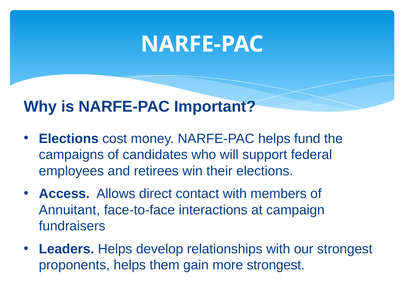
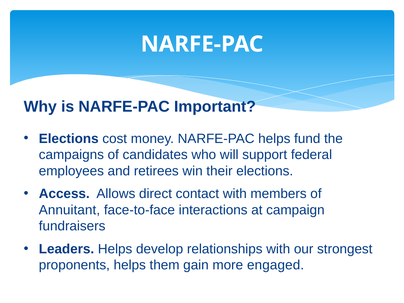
more strongest: strongest -> engaged
